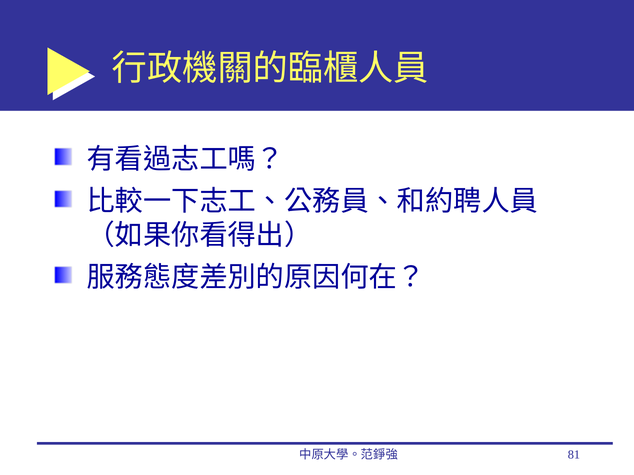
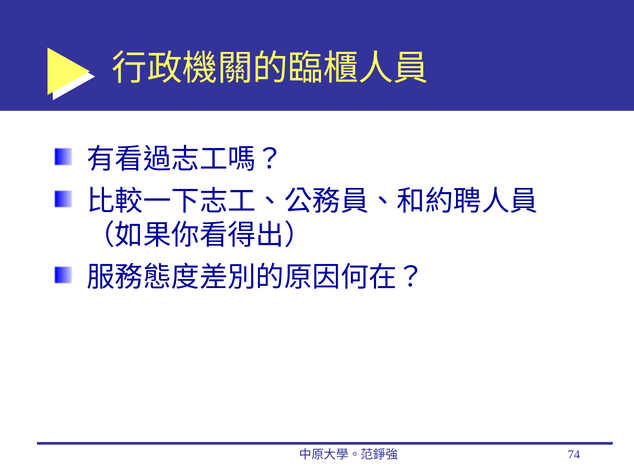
81: 81 -> 74
